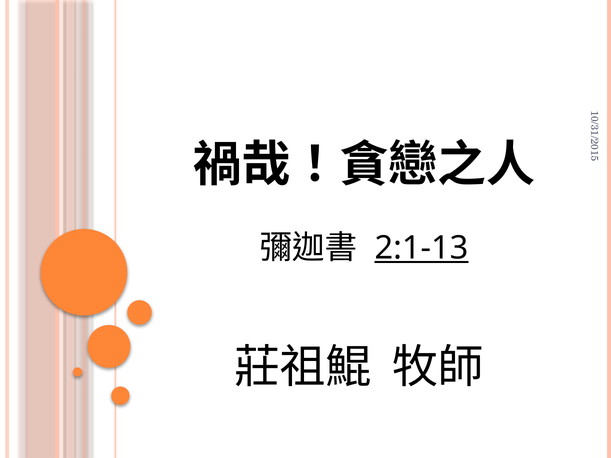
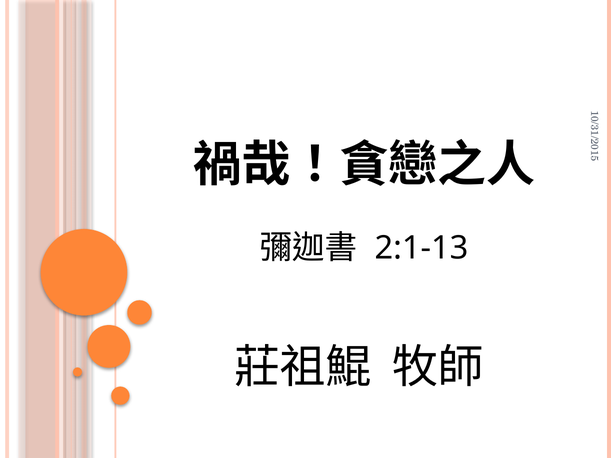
2:1-13 underline: present -> none
